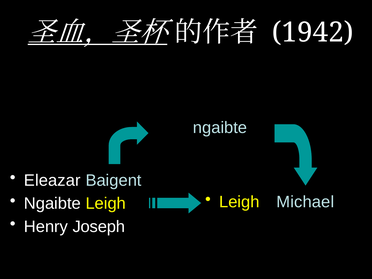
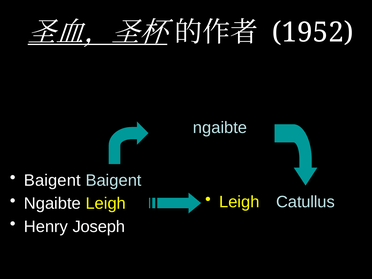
1942: 1942 -> 1952
Eleazar at (52, 180): Eleazar -> Baigent
Michael: Michael -> Catullus
